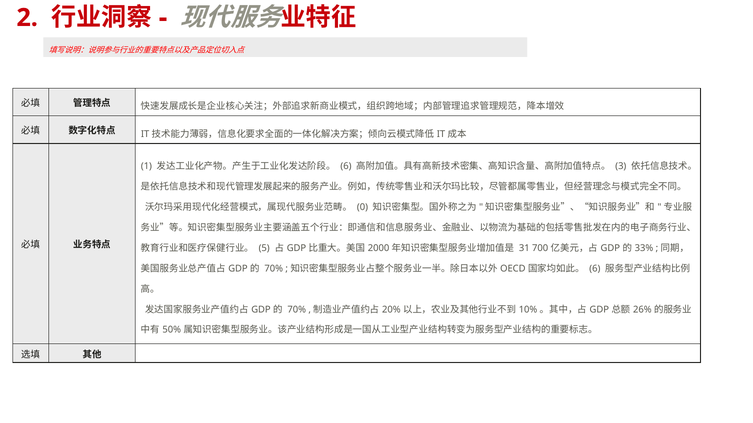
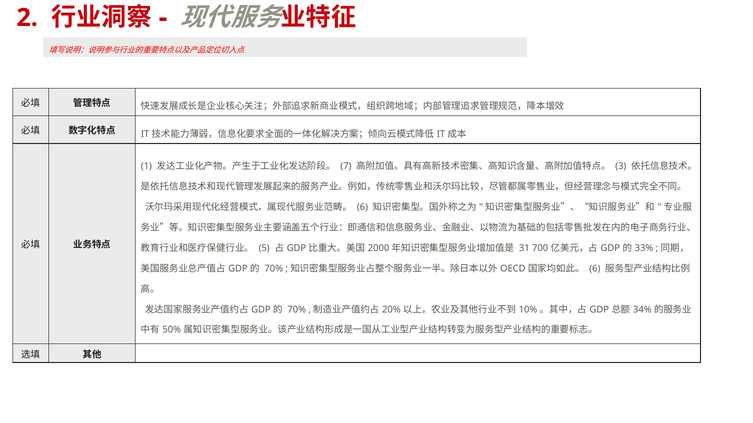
6 at (346, 166): 6 -> 7
0 at (362, 207): 0 -> 6
26%: 26% -> 34%
